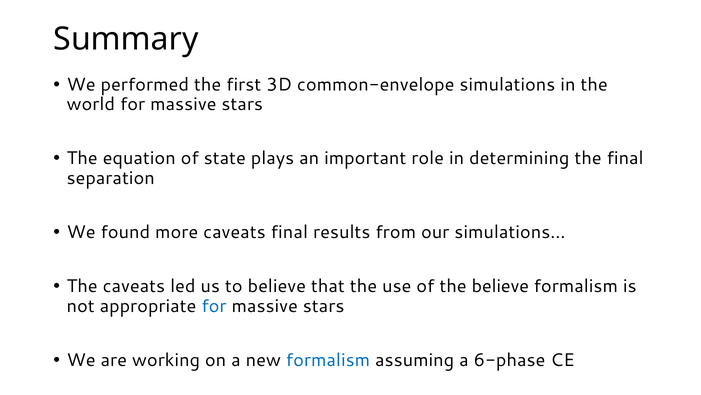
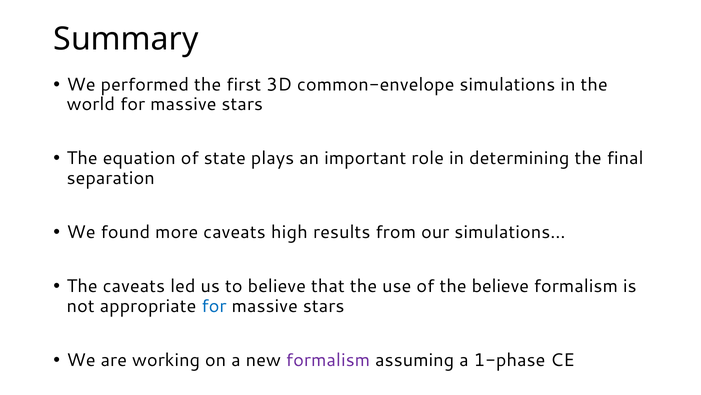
caveats final: final -> high
formalism at (328, 360) colour: blue -> purple
6-phase: 6-phase -> 1-phase
